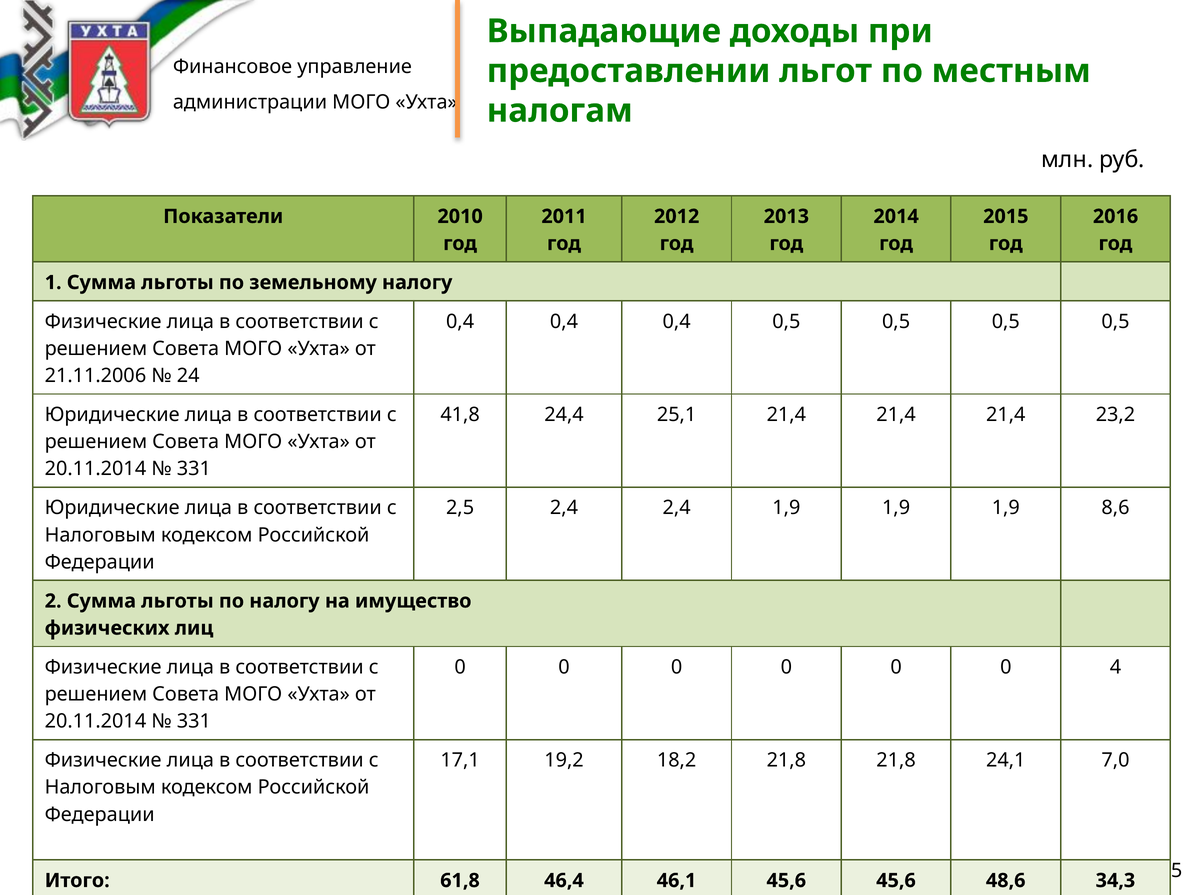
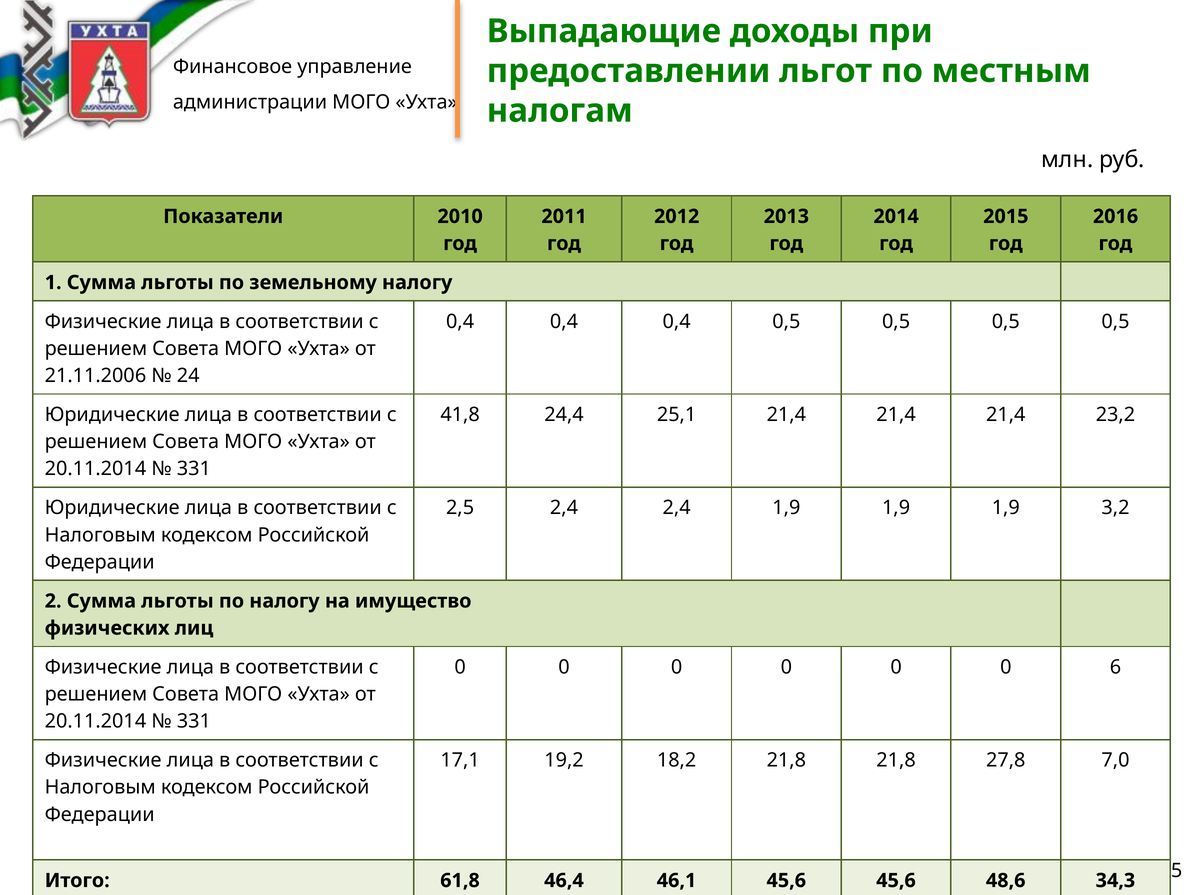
8,6: 8,6 -> 3,2
4: 4 -> 6
24,1: 24,1 -> 27,8
